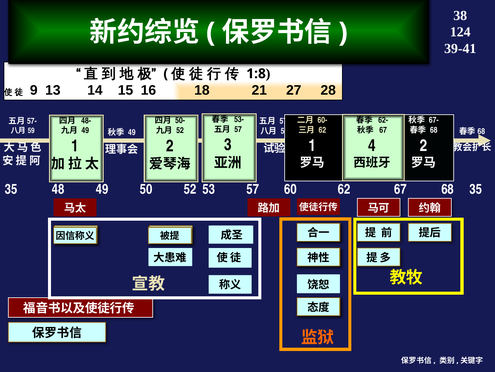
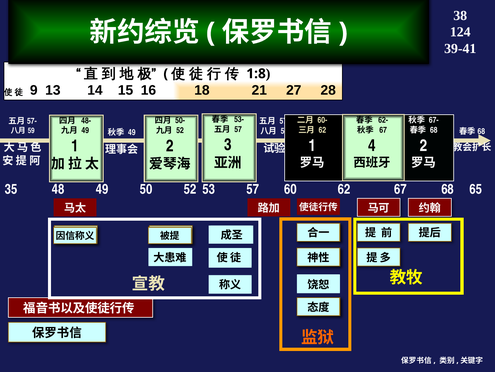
35 at (476, 189): 35 -> 65
